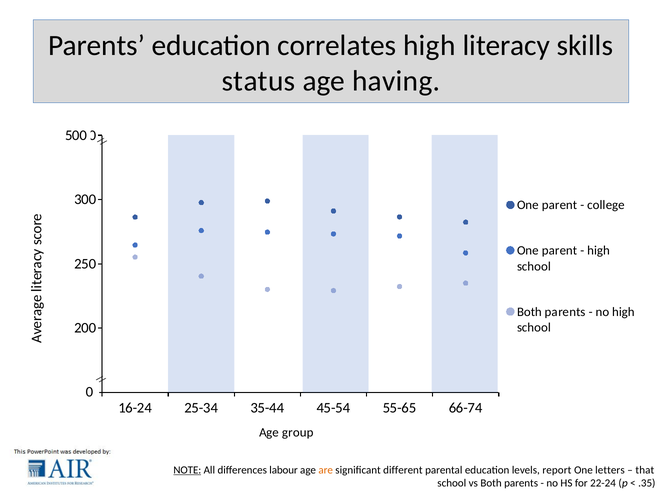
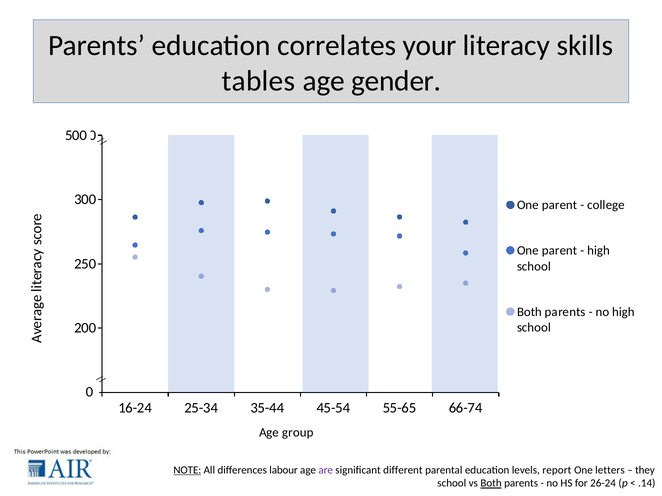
correlates high: high -> your
status: status -> tables
having: having -> gender
are colour: orange -> purple
that: that -> they
Both at (491, 484) underline: none -> present
22-24: 22-24 -> 26-24
.35: .35 -> .14
